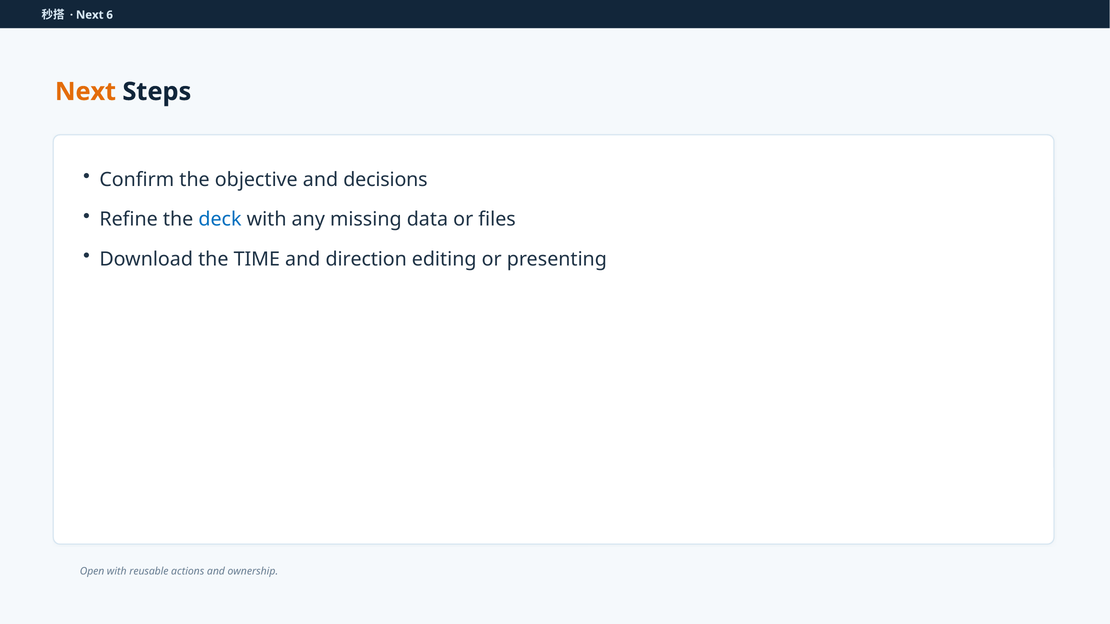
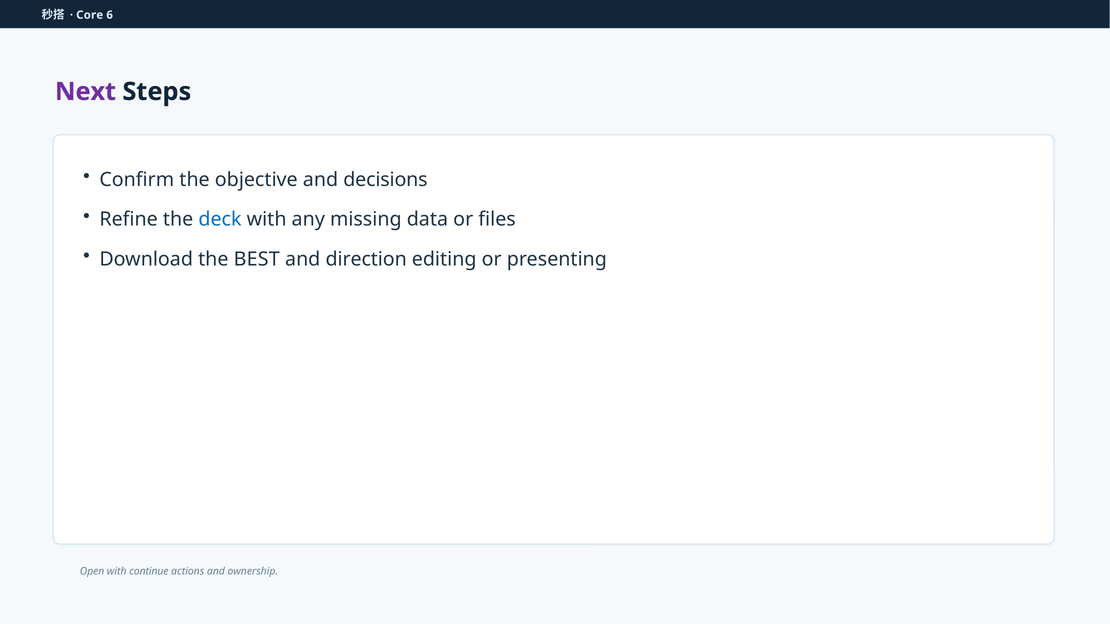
Next at (90, 15): Next -> Core
Next at (85, 92) colour: orange -> purple
TIME: TIME -> BEST
reusable: reusable -> continue
